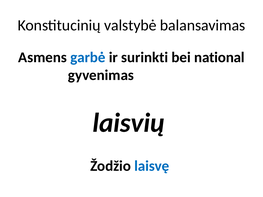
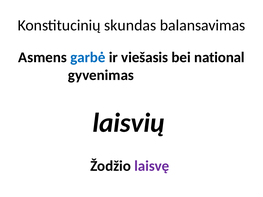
valstybė: valstybė -> skundas
surinkti: surinkti -> viešasis
laisvę colour: blue -> purple
